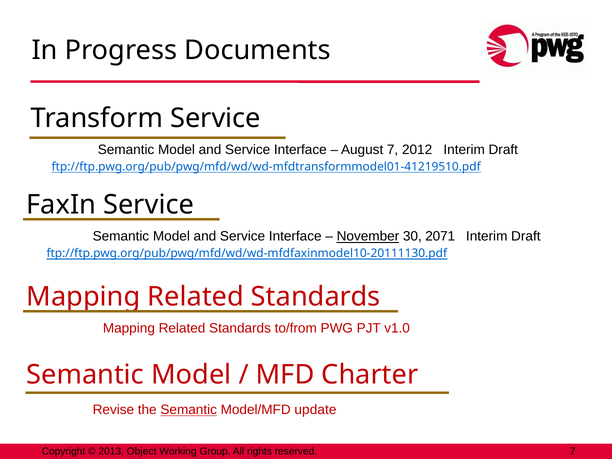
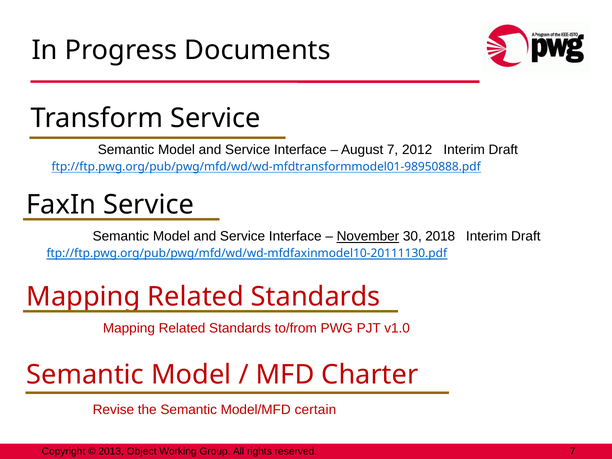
ftp://ftp.pwg.org/pub/pwg/mfd/wd/wd-mfdtransformmodel01-41219510.pdf: ftp://ftp.pwg.org/pub/pwg/mfd/wd/wd-mfdtransformmodel01-41219510.pdf -> ftp://ftp.pwg.org/pub/pwg/mfd/wd/wd-mfdtransformmodel01-98950888.pdf
2071: 2071 -> 2018
Semantic at (189, 410) underline: present -> none
update: update -> certain
